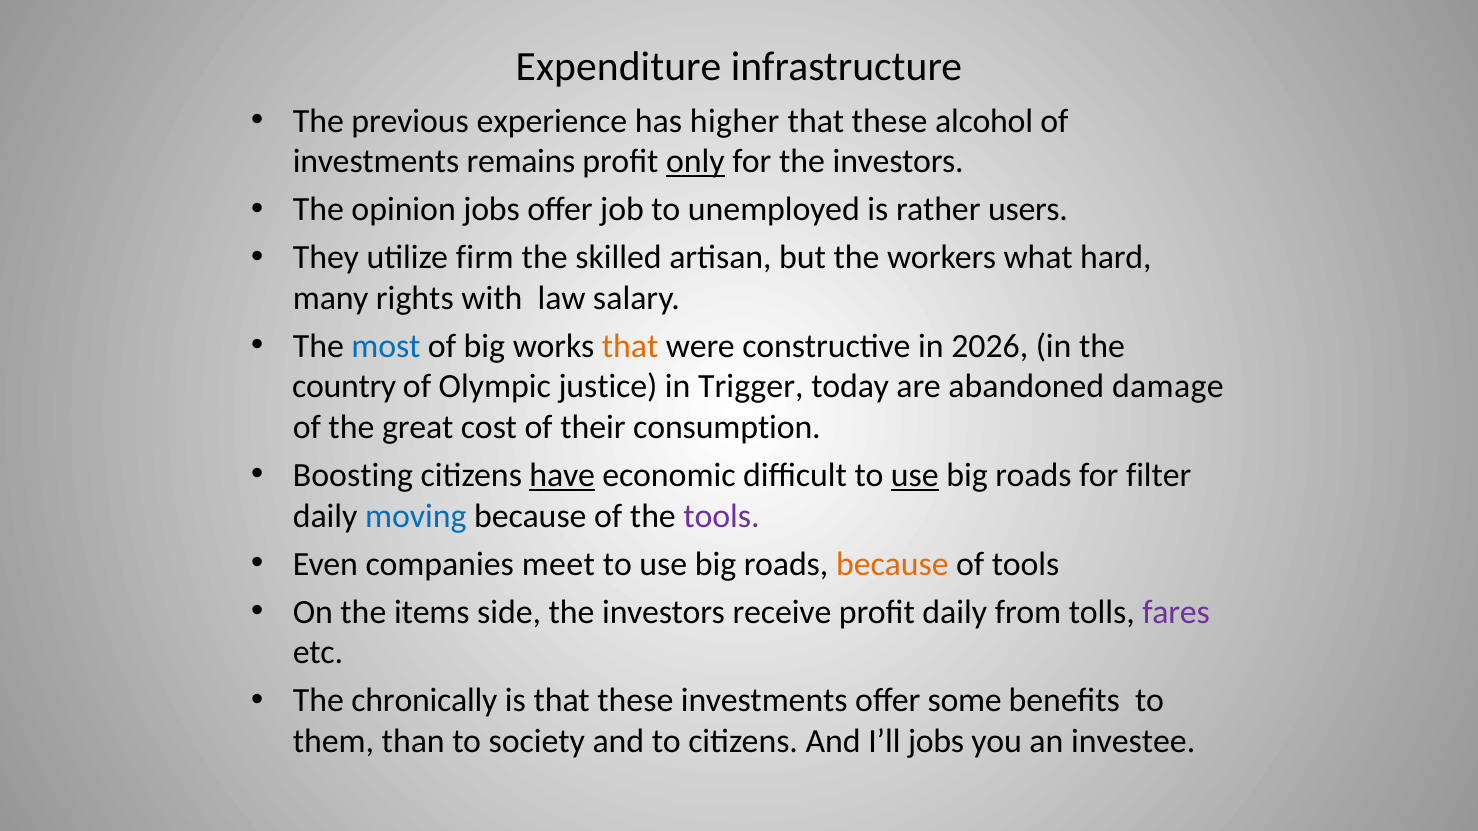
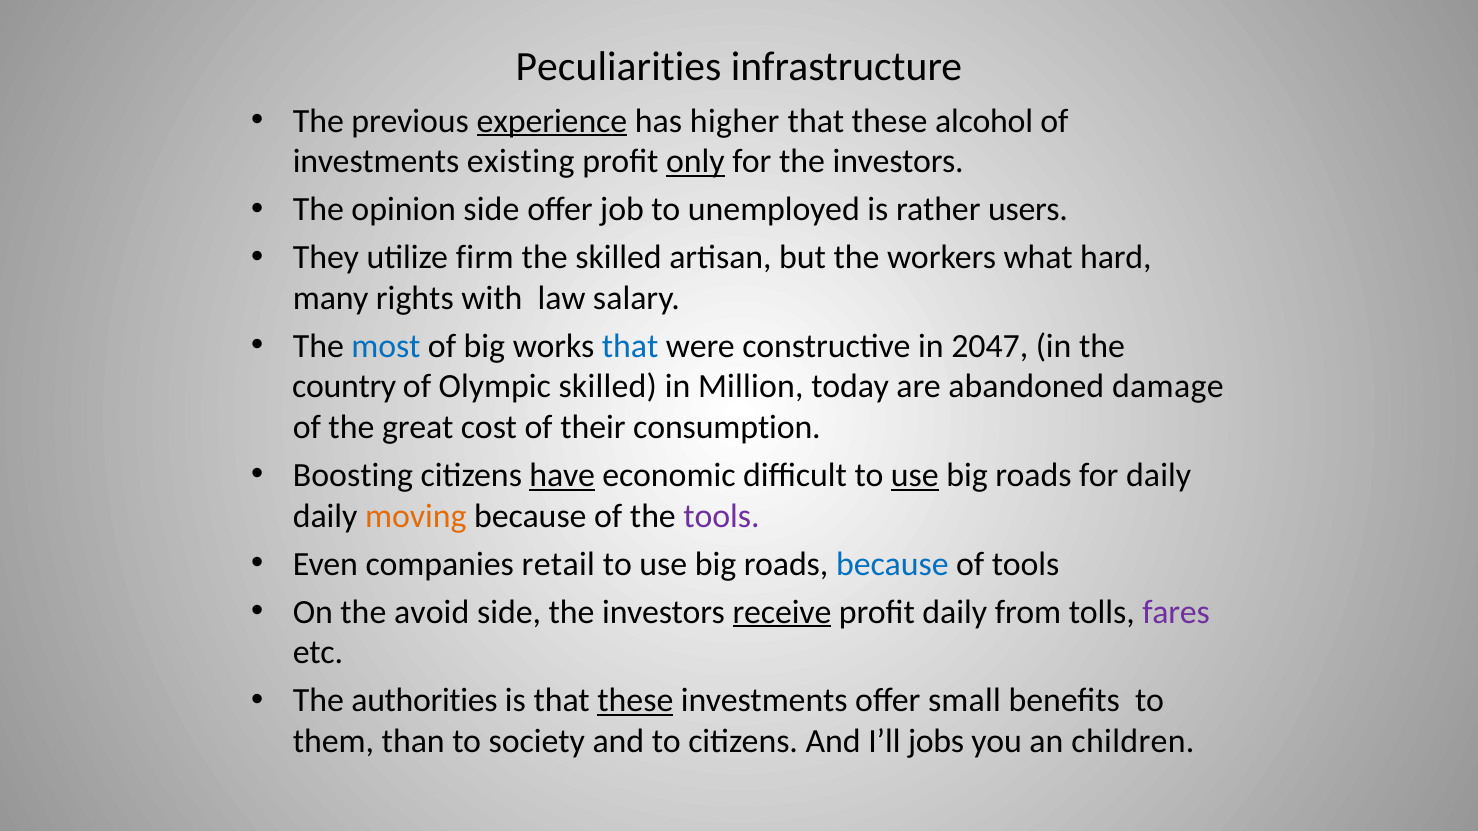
Expenditure: Expenditure -> Peculiarities
experience underline: none -> present
remains: remains -> existing
opinion jobs: jobs -> side
that at (630, 346) colour: orange -> blue
2026: 2026 -> 2047
Olympic justice: justice -> skilled
Trigger: Trigger -> Million
for filter: filter -> daily
moving colour: blue -> orange
meet: meet -> retail
because at (892, 564) colour: orange -> blue
items: items -> avoid
receive underline: none -> present
chronically: chronically -> authorities
these at (635, 701) underline: none -> present
some: some -> small
investee: investee -> children
